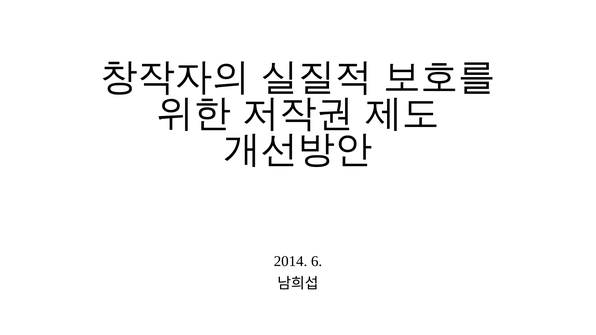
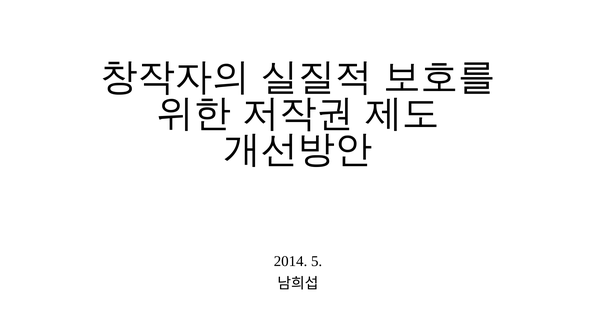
6: 6 -> 5
